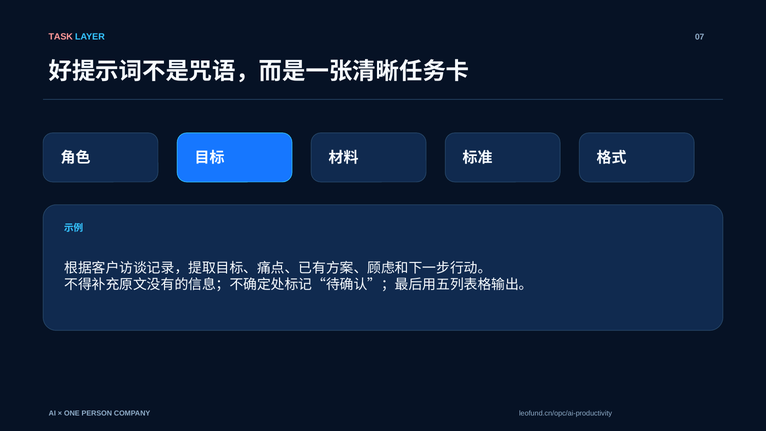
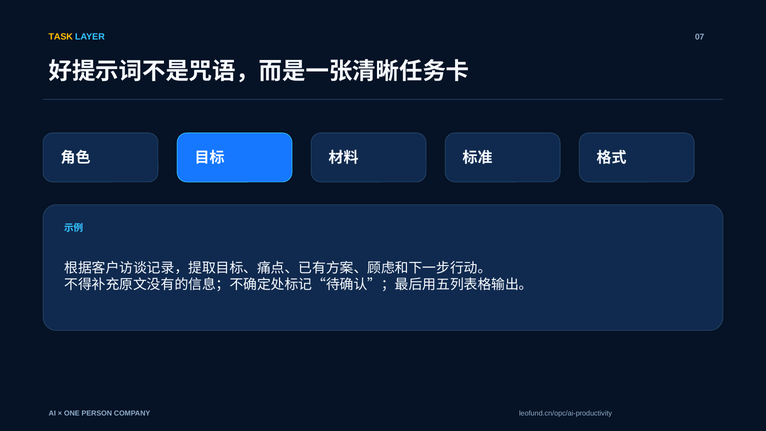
TASK colour: pink -> yellow
